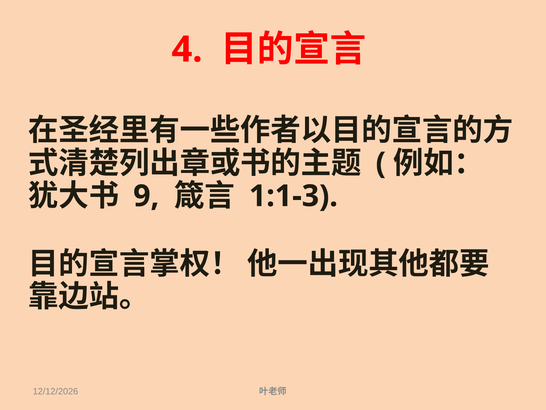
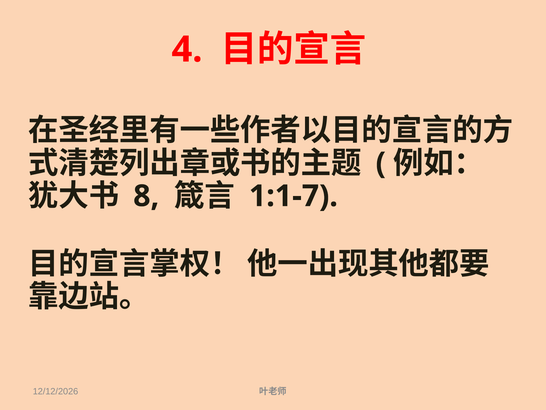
9: 9 -> 8
1:1-3: 1:1-3 -> 1:1-7
